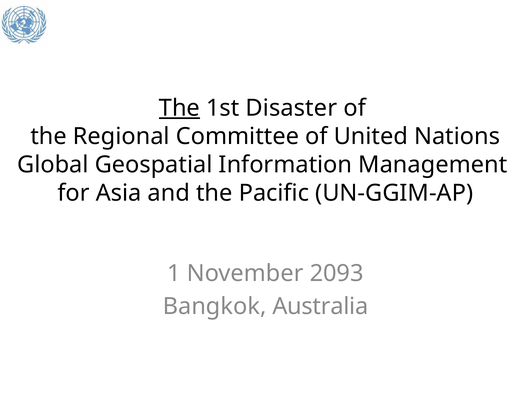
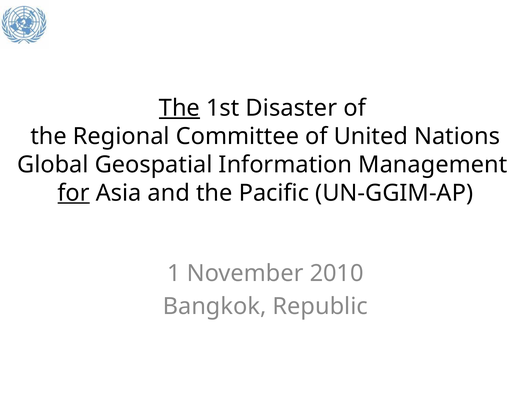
for underline: none -> present
2093: 2093 -> 2010
Australia: Australia -> Republic
